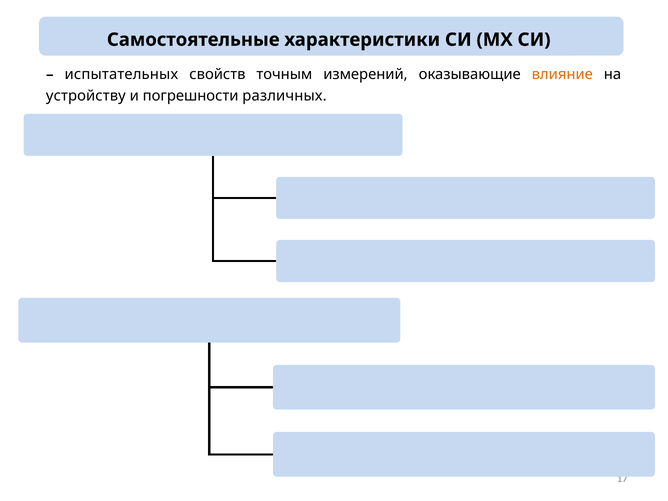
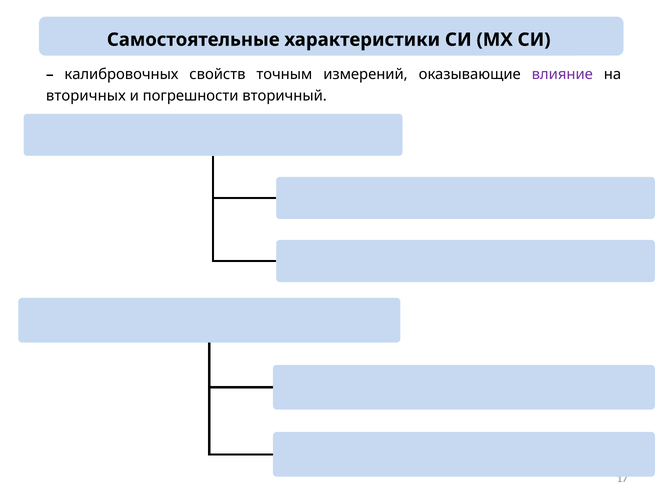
испытательных: испытательных -> калибровочных
влияние colour: orange -> purple
устройству: устройству -> вторичных
различных: различных -> вторичный
